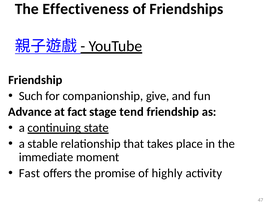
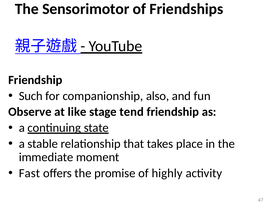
Effectiveness: Effectiveness -> Sensorimotor
give: give -> also
Advance: Advance -> Observe
fact: fact -> like
